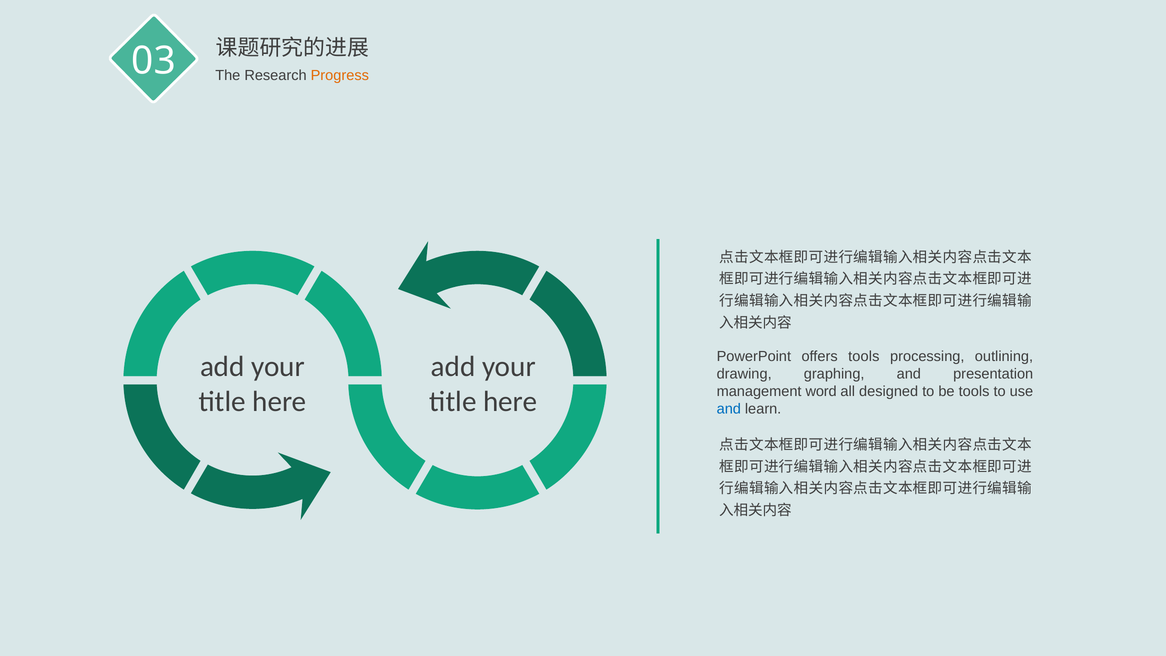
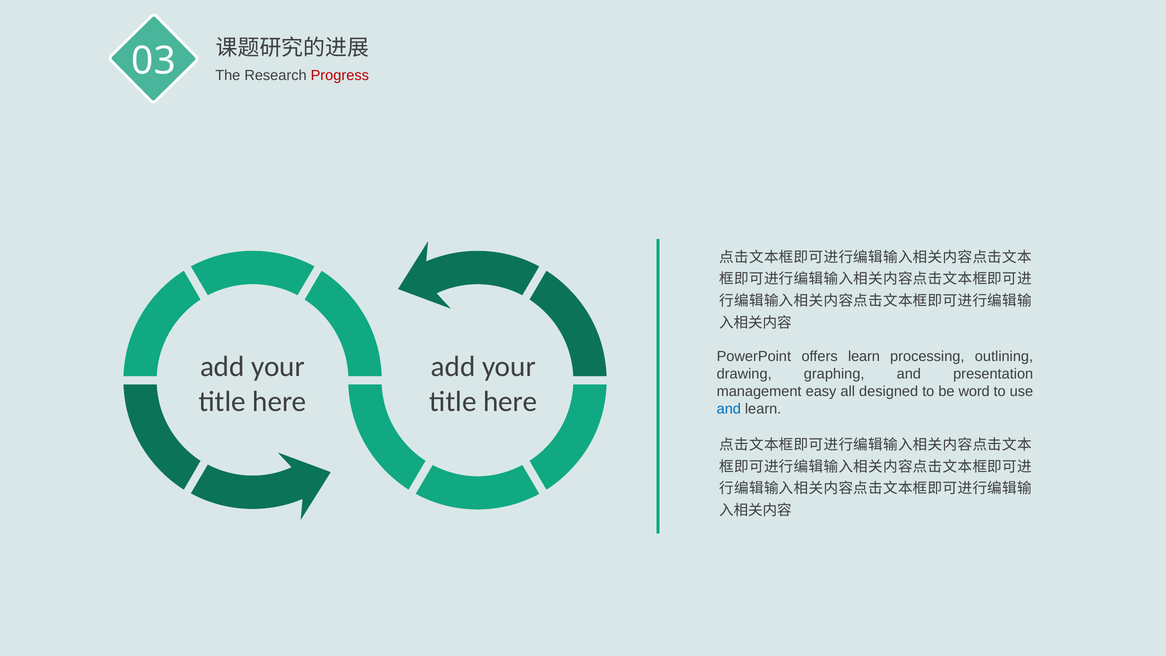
Progress colour: orange -> red
offers tools: tools -> learn
word: word -> easy
be tools: tools -> word
